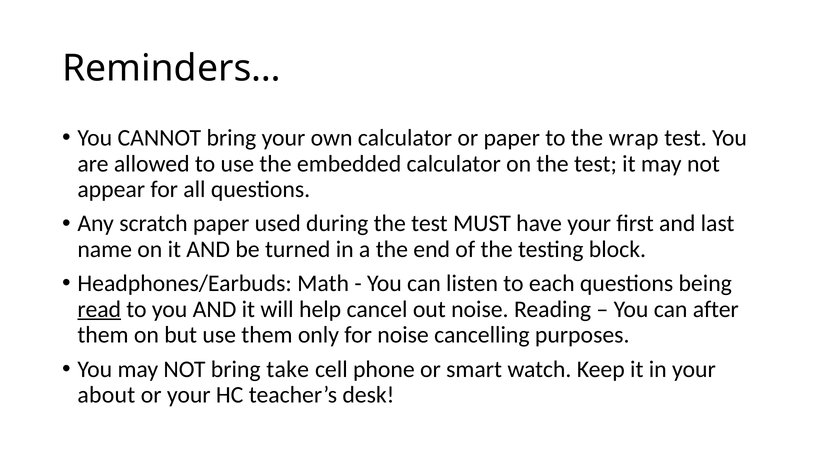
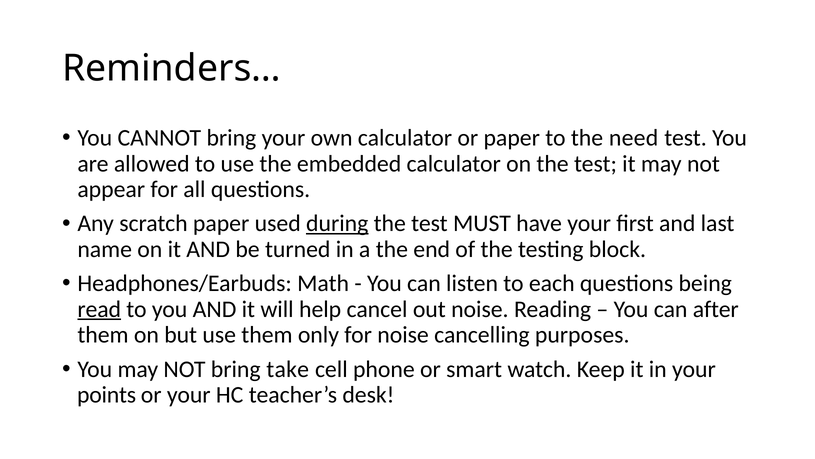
wrap: wrap -> need
during underline: none -> present
about: about -> points
